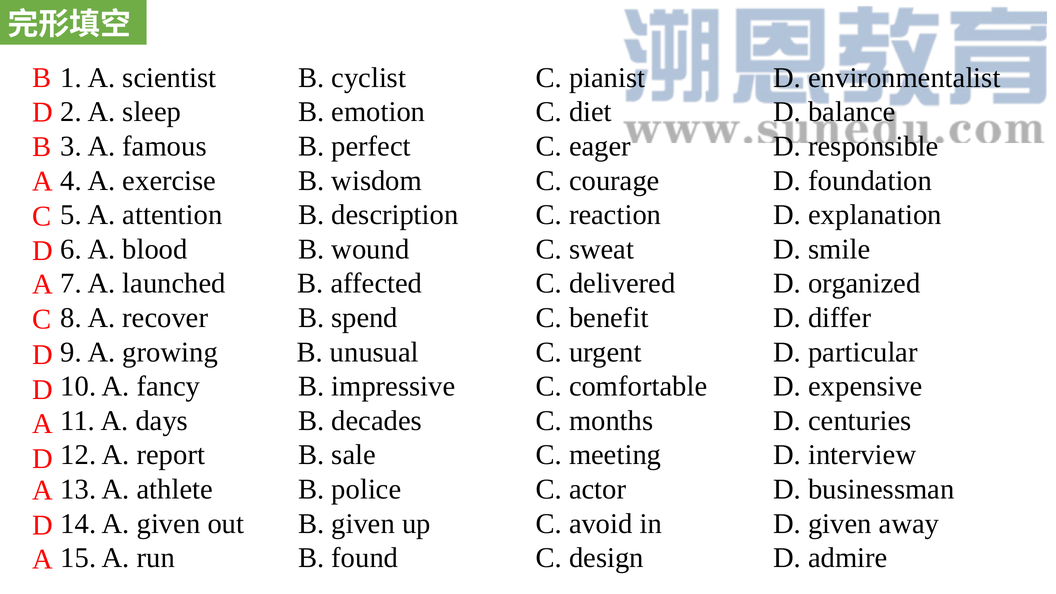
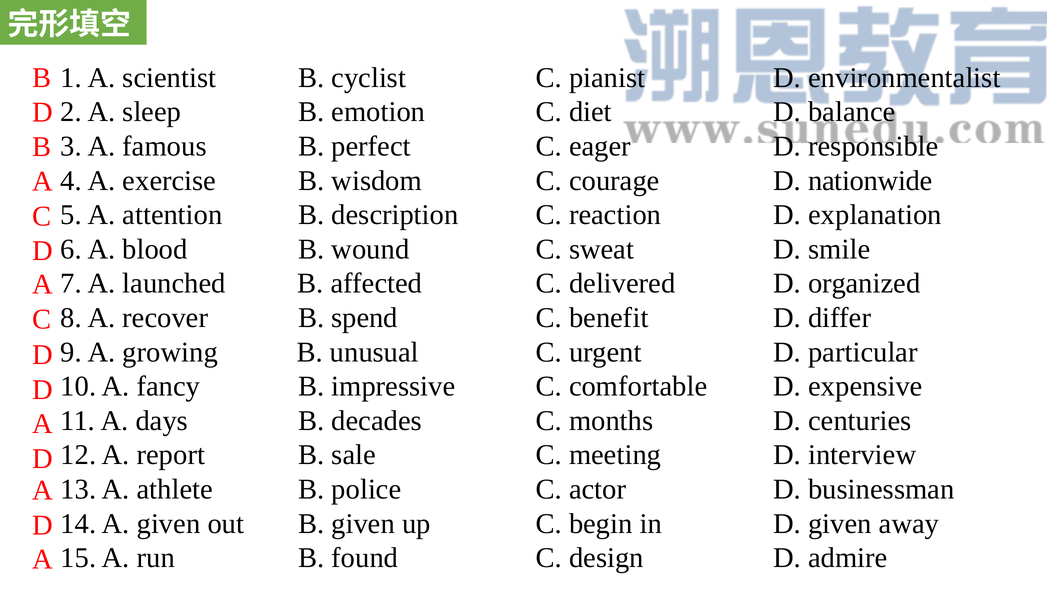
foundation: foundation -> nationwide
avoid: avoid -> begin
